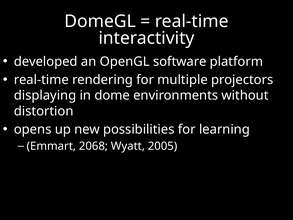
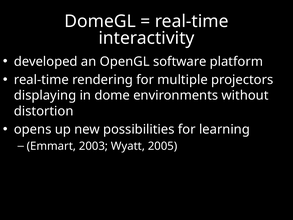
2068: 2068 -> 2003
